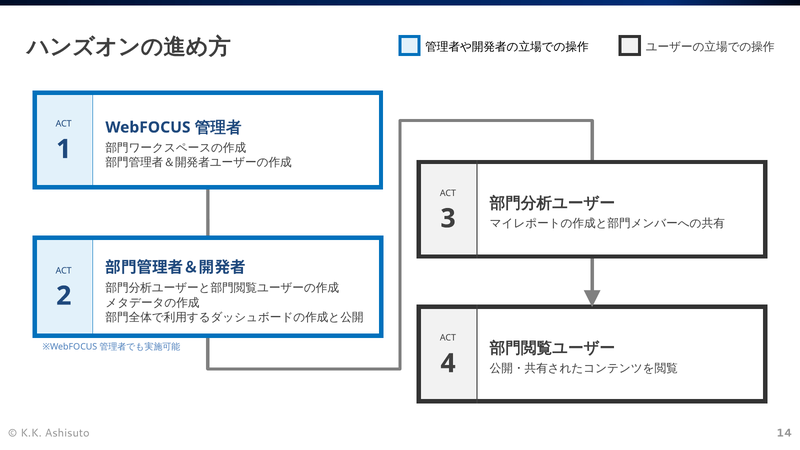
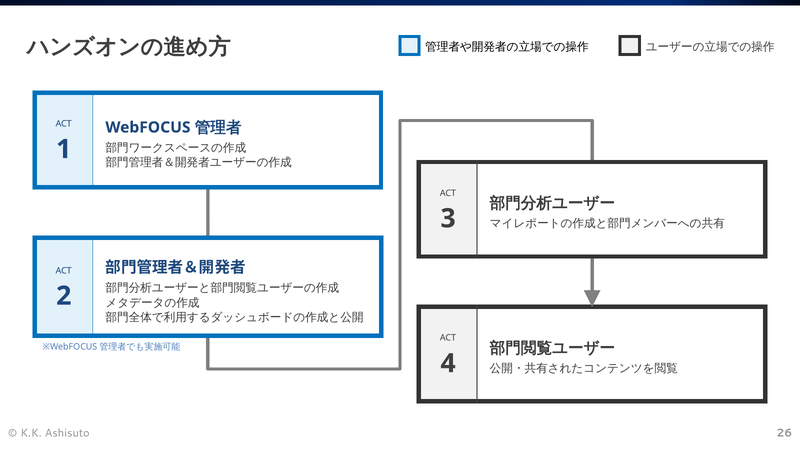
14: 14 -> 26
